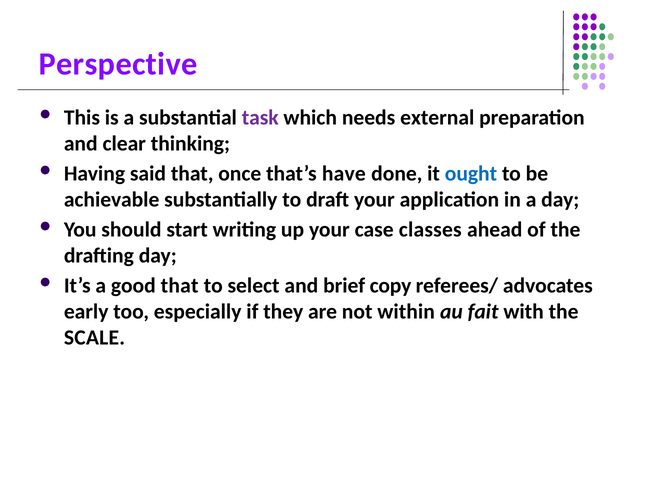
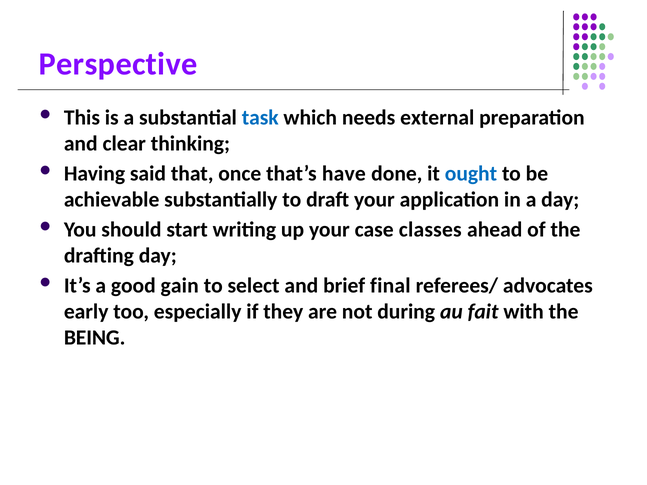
task colour: purple -> blue
good that: that -> gain
copy: copy -> final
within: within -> during
SCALE: SCALE -> BEING
